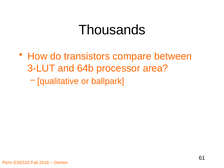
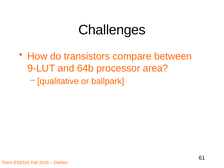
Thousands: Thousands -> Challenges
3-LUT: 3-LUT -> 9-LUT
